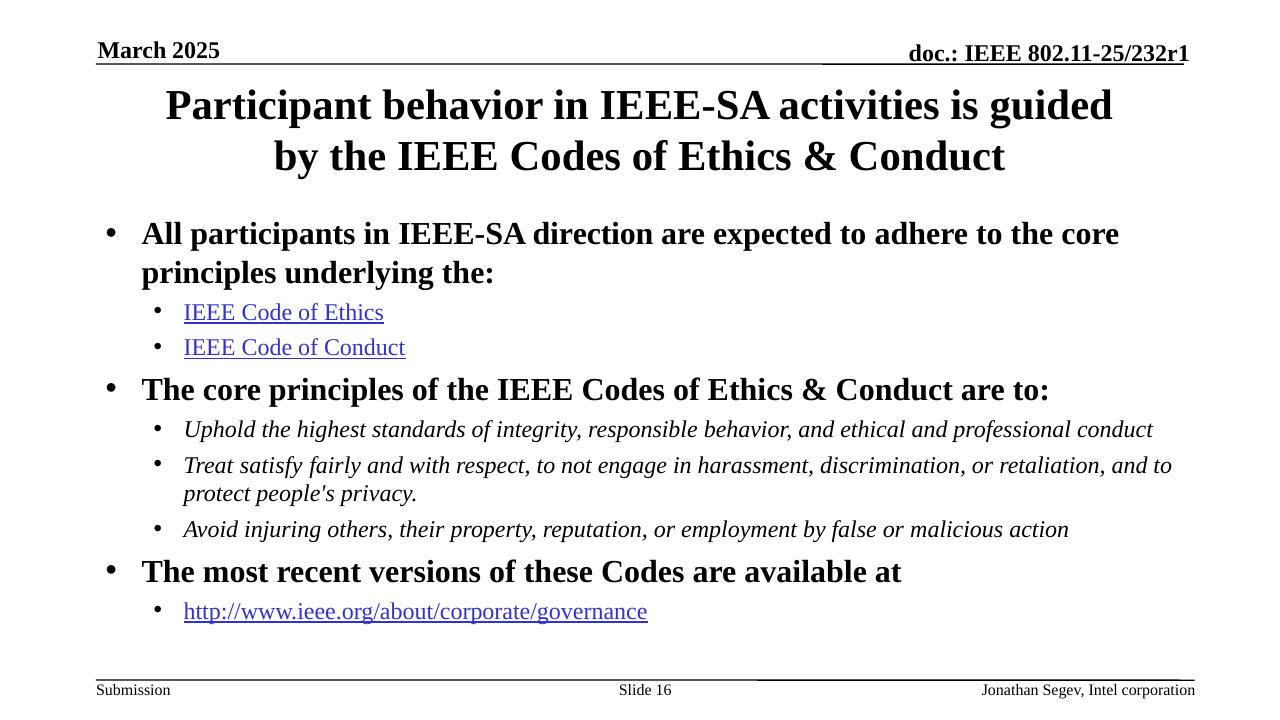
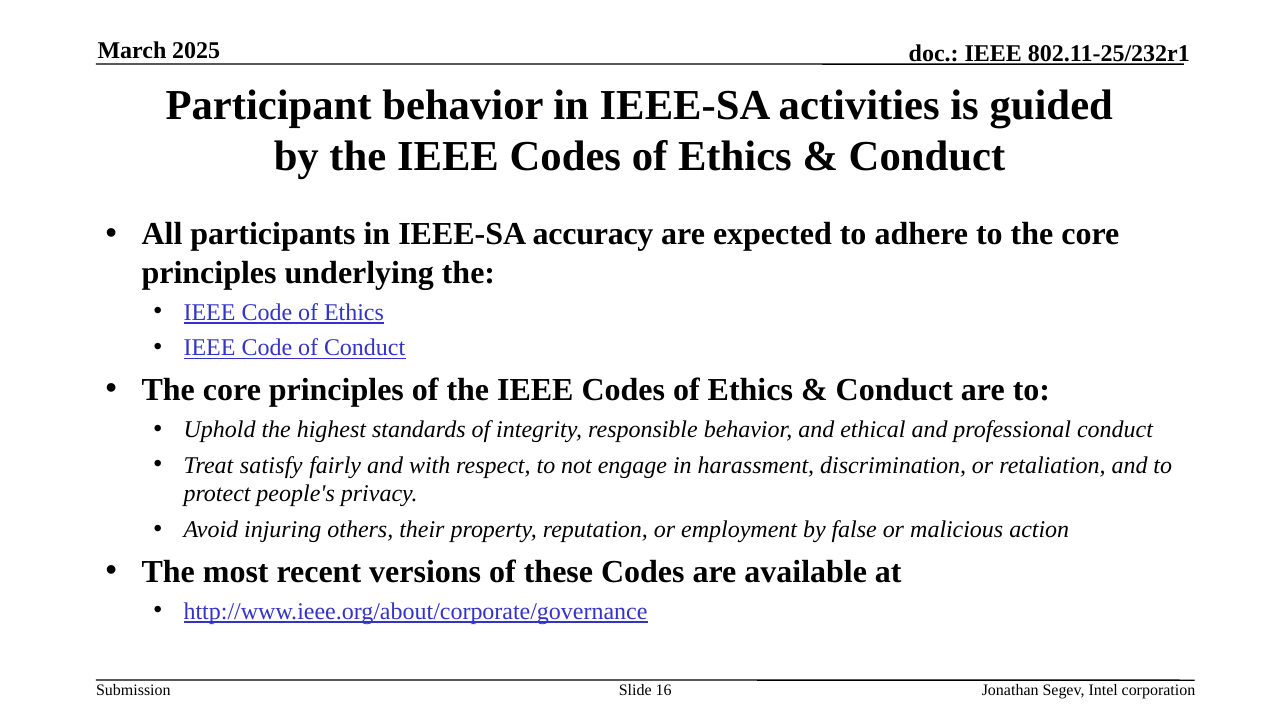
direction: direction -> accuracy
